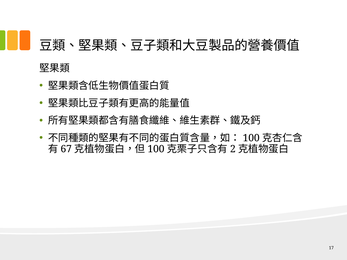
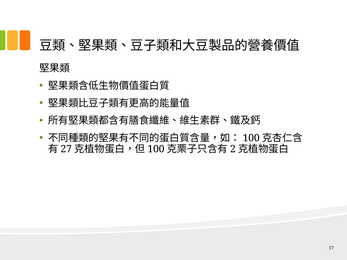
67: 67 -> 27
